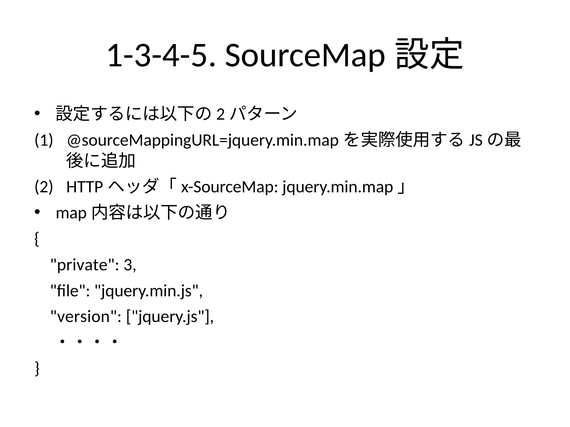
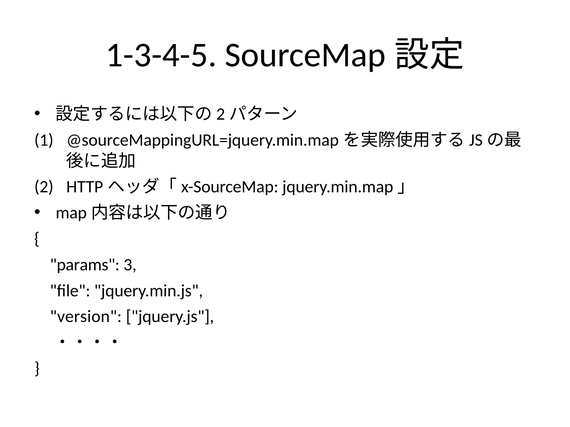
private: private -> params
